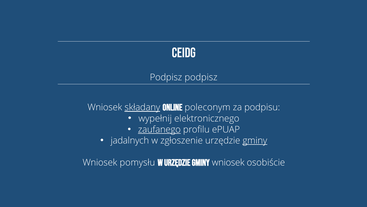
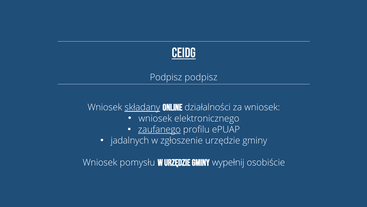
CEIDG underline: none -> present
poleconym: poleconym -> działalności
za podpisu: podpisu -> wniosek
wypełnij at (155, 118): wypełnij -> wniosek
gminy at (255, 140) underline: present -> none
w urzędzie gminy wniosek: wniosek -> wypełnij
